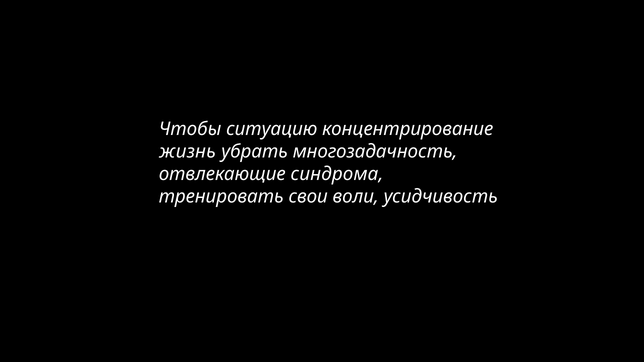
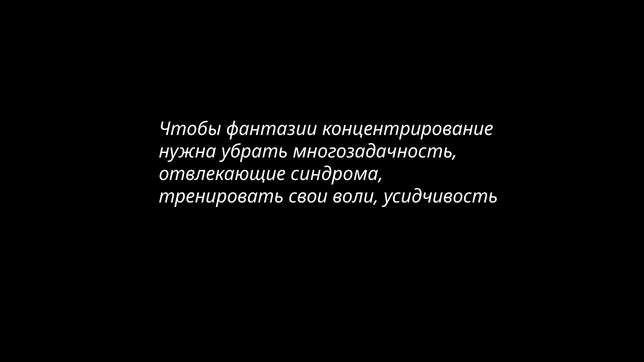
ситуацию: ситуацию -> фантазии
жизнь: жизнь -> нужна
